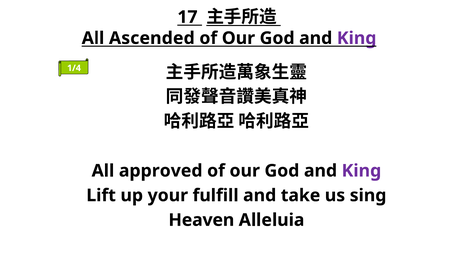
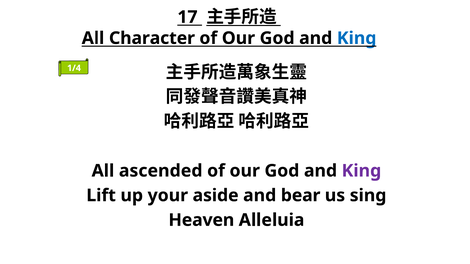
Ascended: Ascended -> Character
King at (357, 38) colour: purple -> blue
approved: approved -> ascended
fulfill: fulfill -> aside
take: take -> bear
